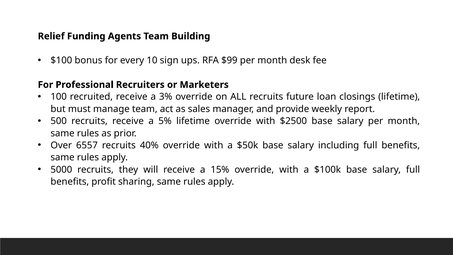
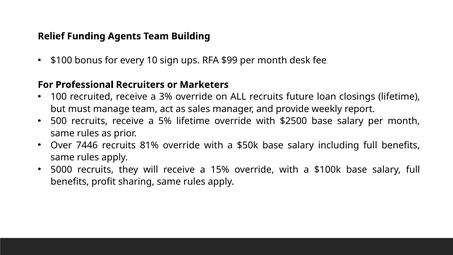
6557: 6557 -> 7446
40%: 40% -> 81%
